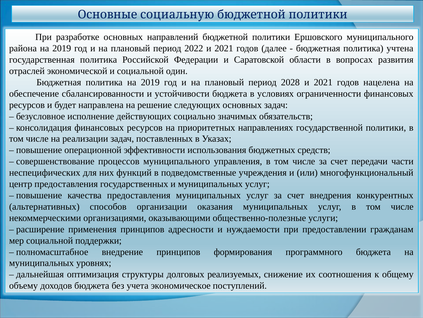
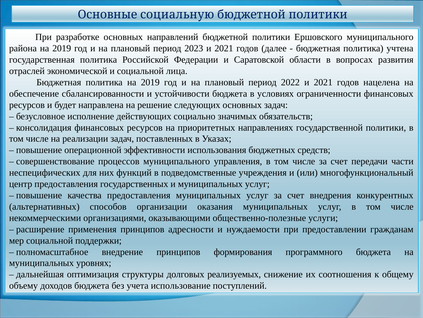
2022: 2022 -> 2023
один: один -> лица
2028: 2028 -> 2022
экономическое: экономическое -> использование
